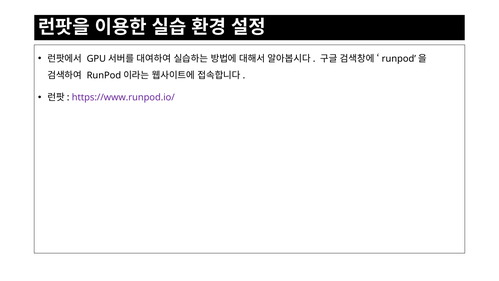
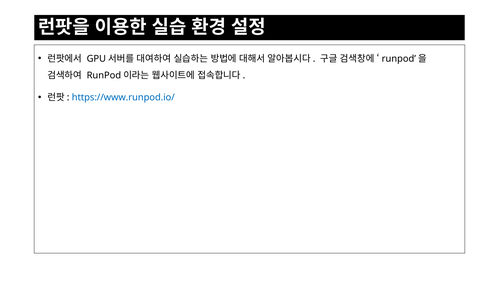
https://www.runpod.io/ colour: purple -> blue
